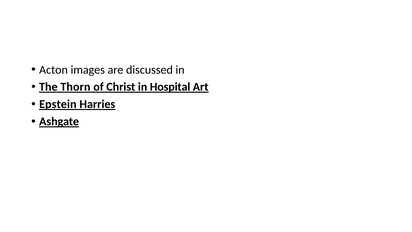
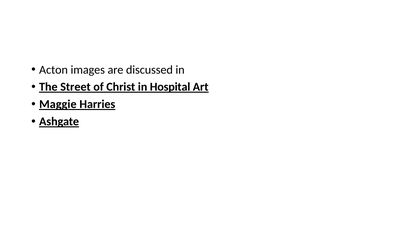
Thorn: Thorn -> Street
Epstein: Epstein -> Maggie
